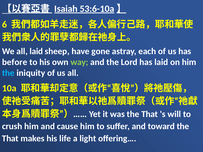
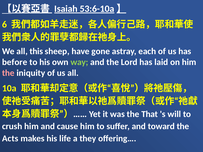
all laid: laid -> this
the at (8, 73) colour: light blue -> pink
That at (10, 139): That -> Acts
light: light -> they
